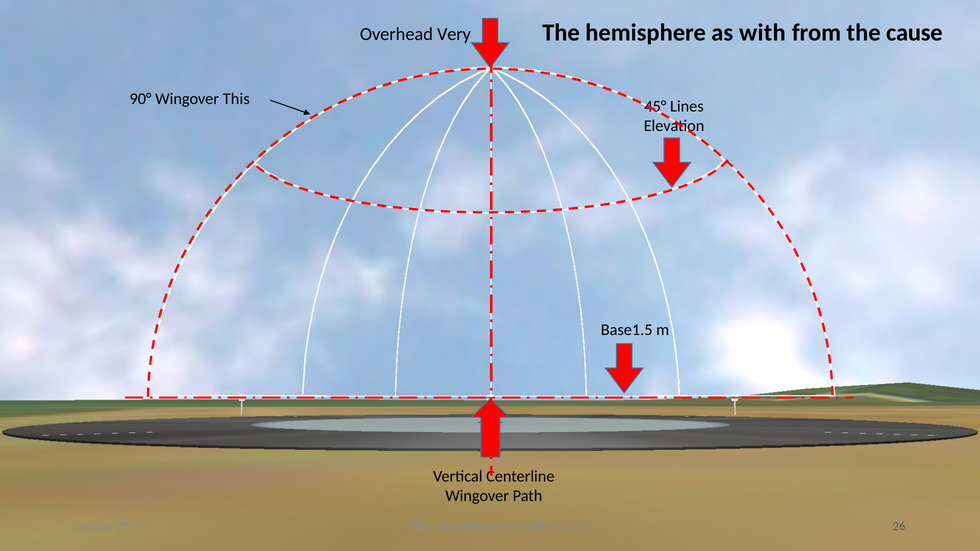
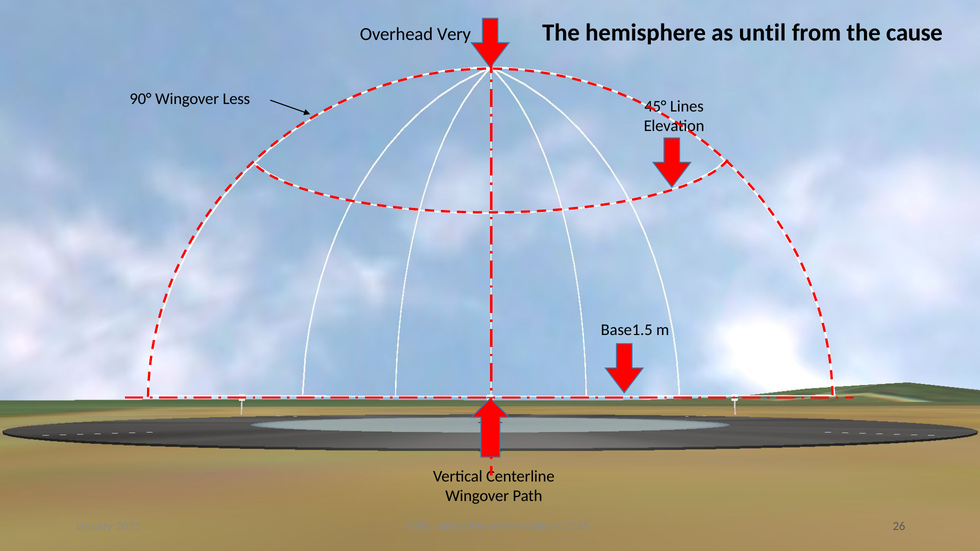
with: with -> until
This: This -> Less
